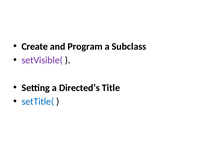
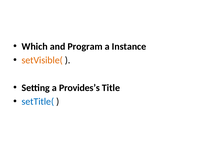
Create: Create -> Which
Subclass: Subclass -> Instance
setVisible( colour: purple -> orange
Directed’s: Directed’s -> Provides’s
